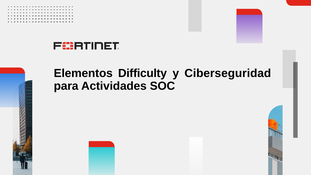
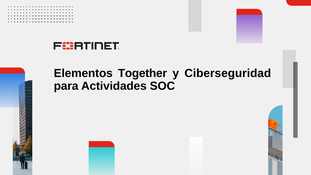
Difficulty: Difficulty -> Together
